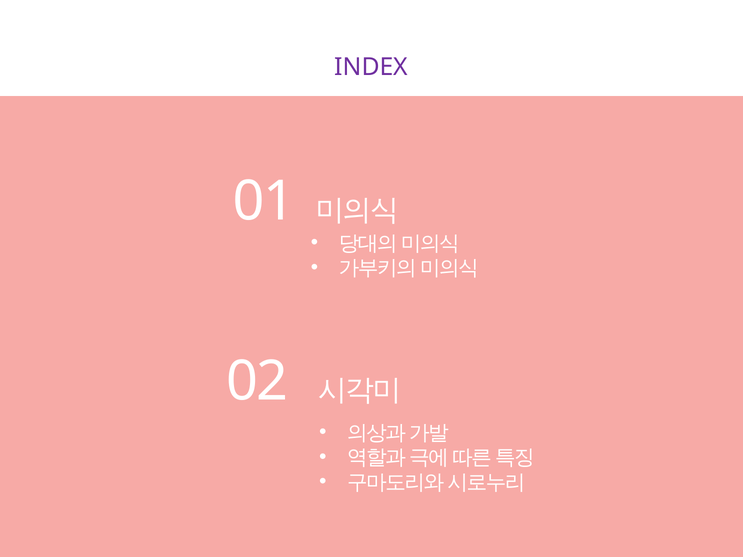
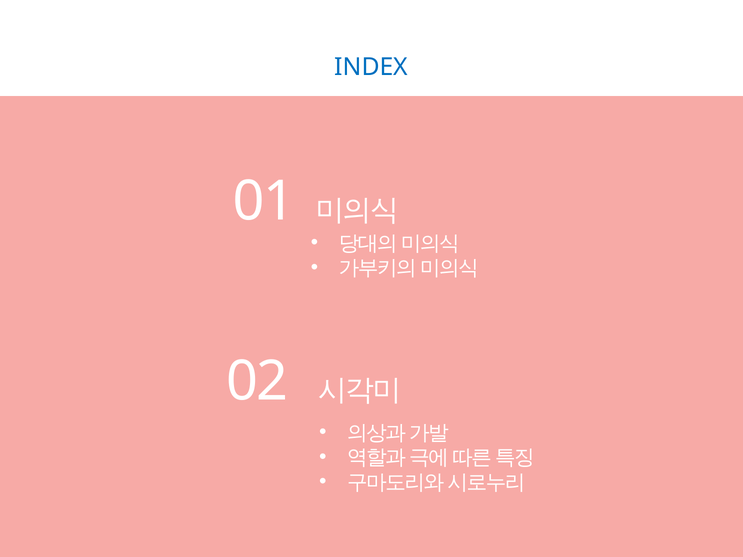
INDEX colour: purple -> blue
